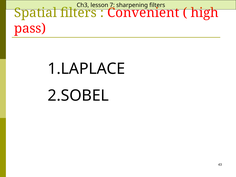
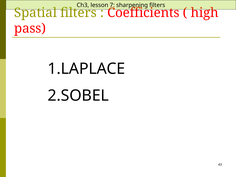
Convenient: Convenient -> Coefficients
